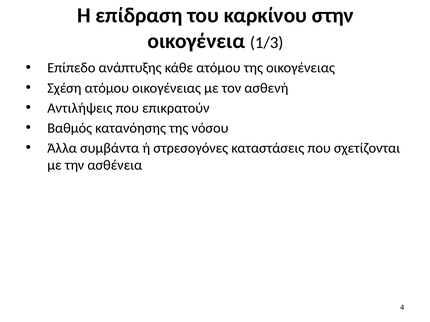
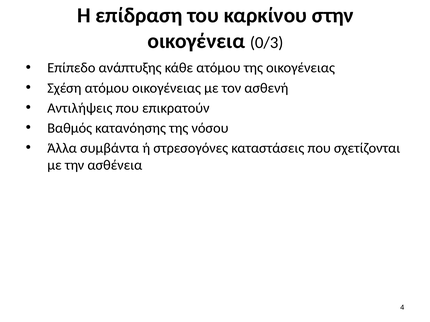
1/3: 1/3 -> 0/3
